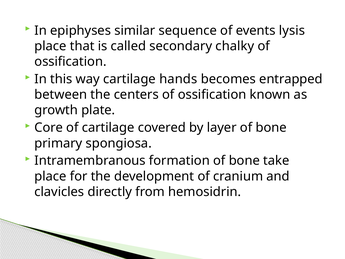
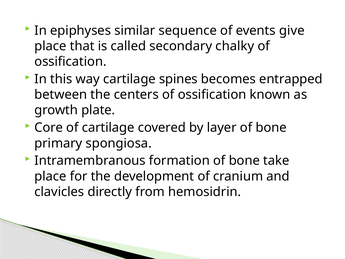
lysis: lysis -> give
hands: hands -> spines
